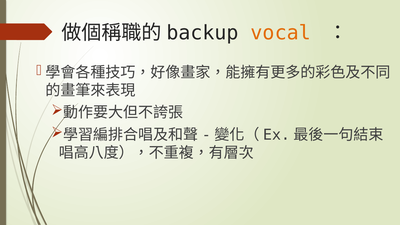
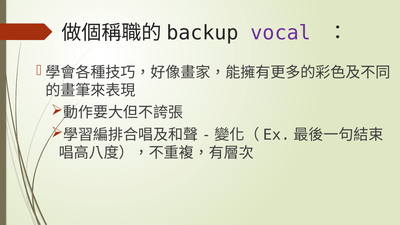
vocal colour: orange -> purple
